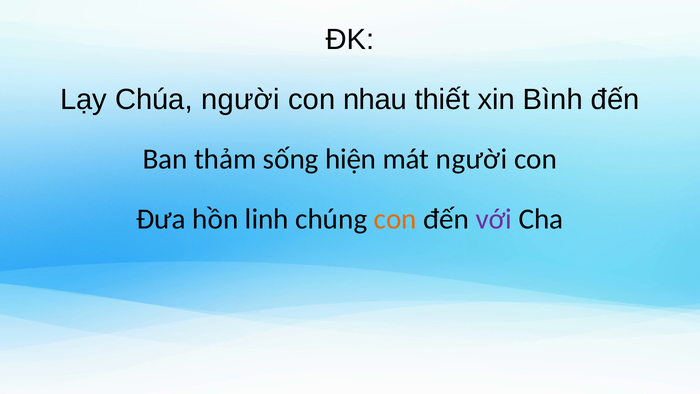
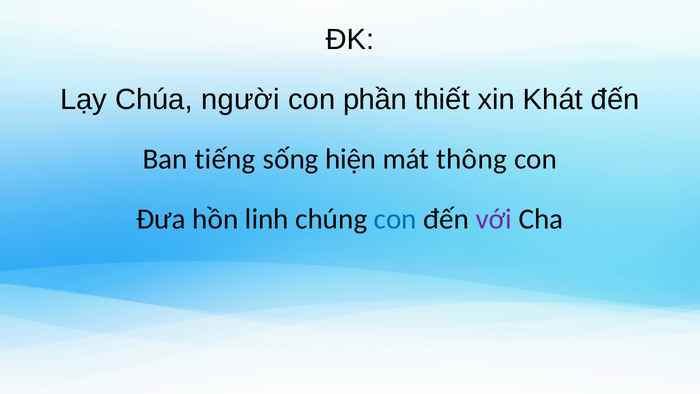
nhau: nhau -> phần
Bình: Bình -> Khát
thảm: thảm -> tiếng
mát người: người -> thông
con at (395, 219) colour: orange -> blue
